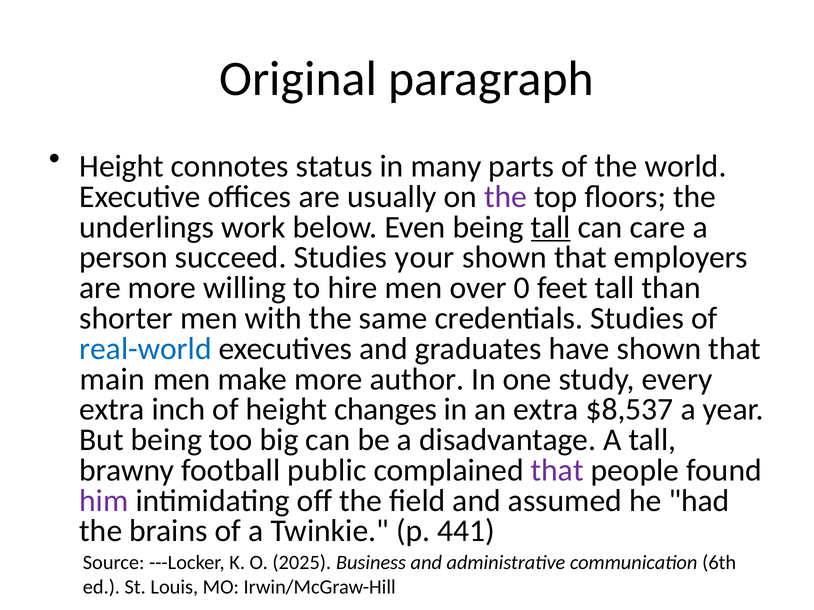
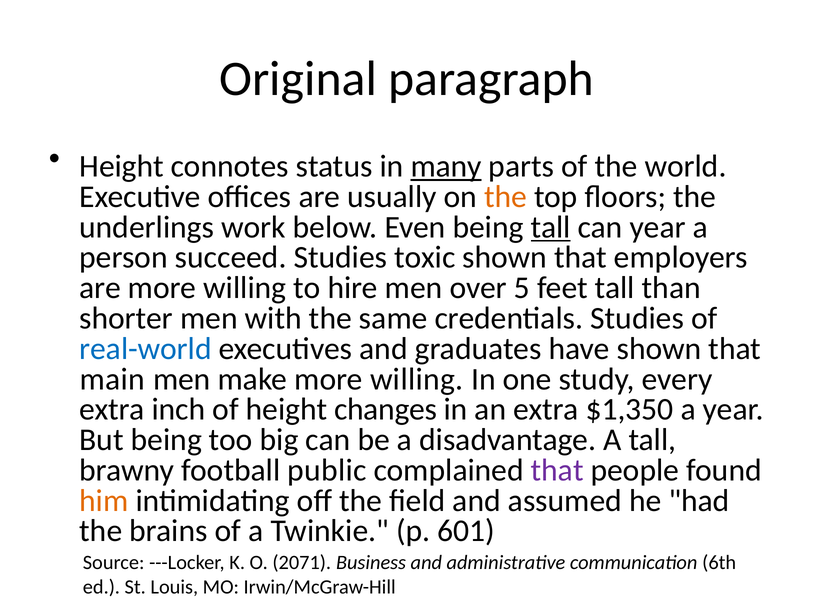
many underline: none -> present
the at (506, 197) colour: purple -> orange
can care: care -> year
your: your -> toxic
0: 0 -> 5
make more author: author -> willing
$8,537: $8,537 -> $1,350
him colour: purple -> orange
441: 441 -> 601
2025: 2025 -> 2071
